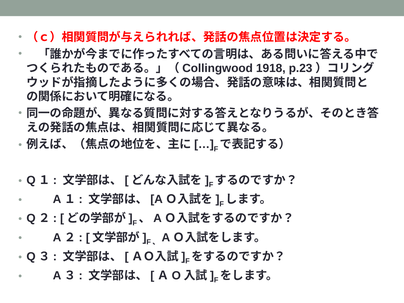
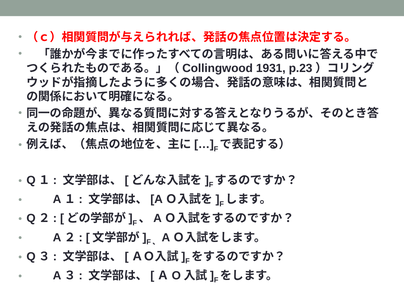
1918: 1918 -> 1931
